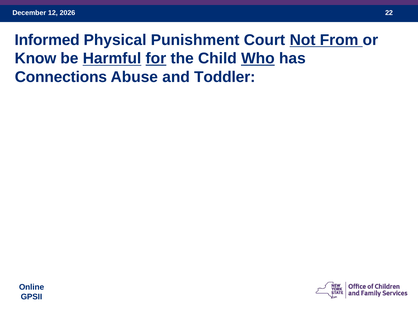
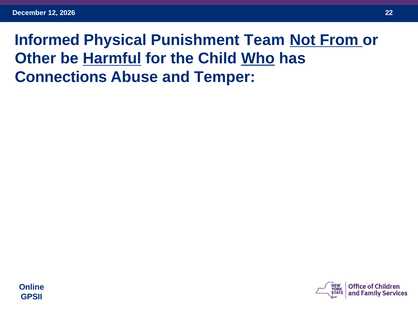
Court: Court -> Team
Know: Know -> Other
for underline: present -> none
Toddler: Toddler -> Temper
